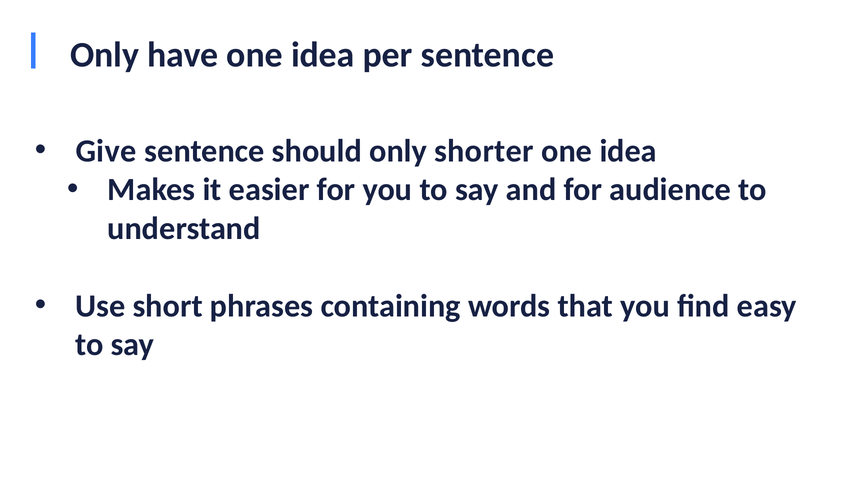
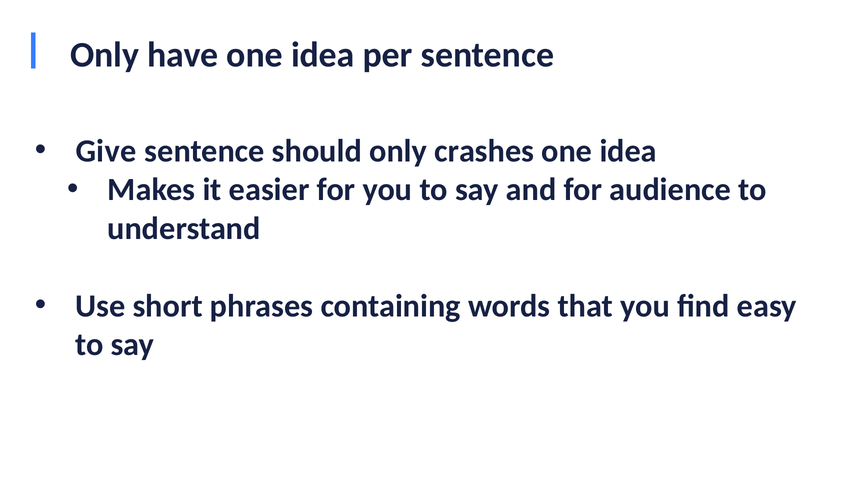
shorter: shorter -> crashes
